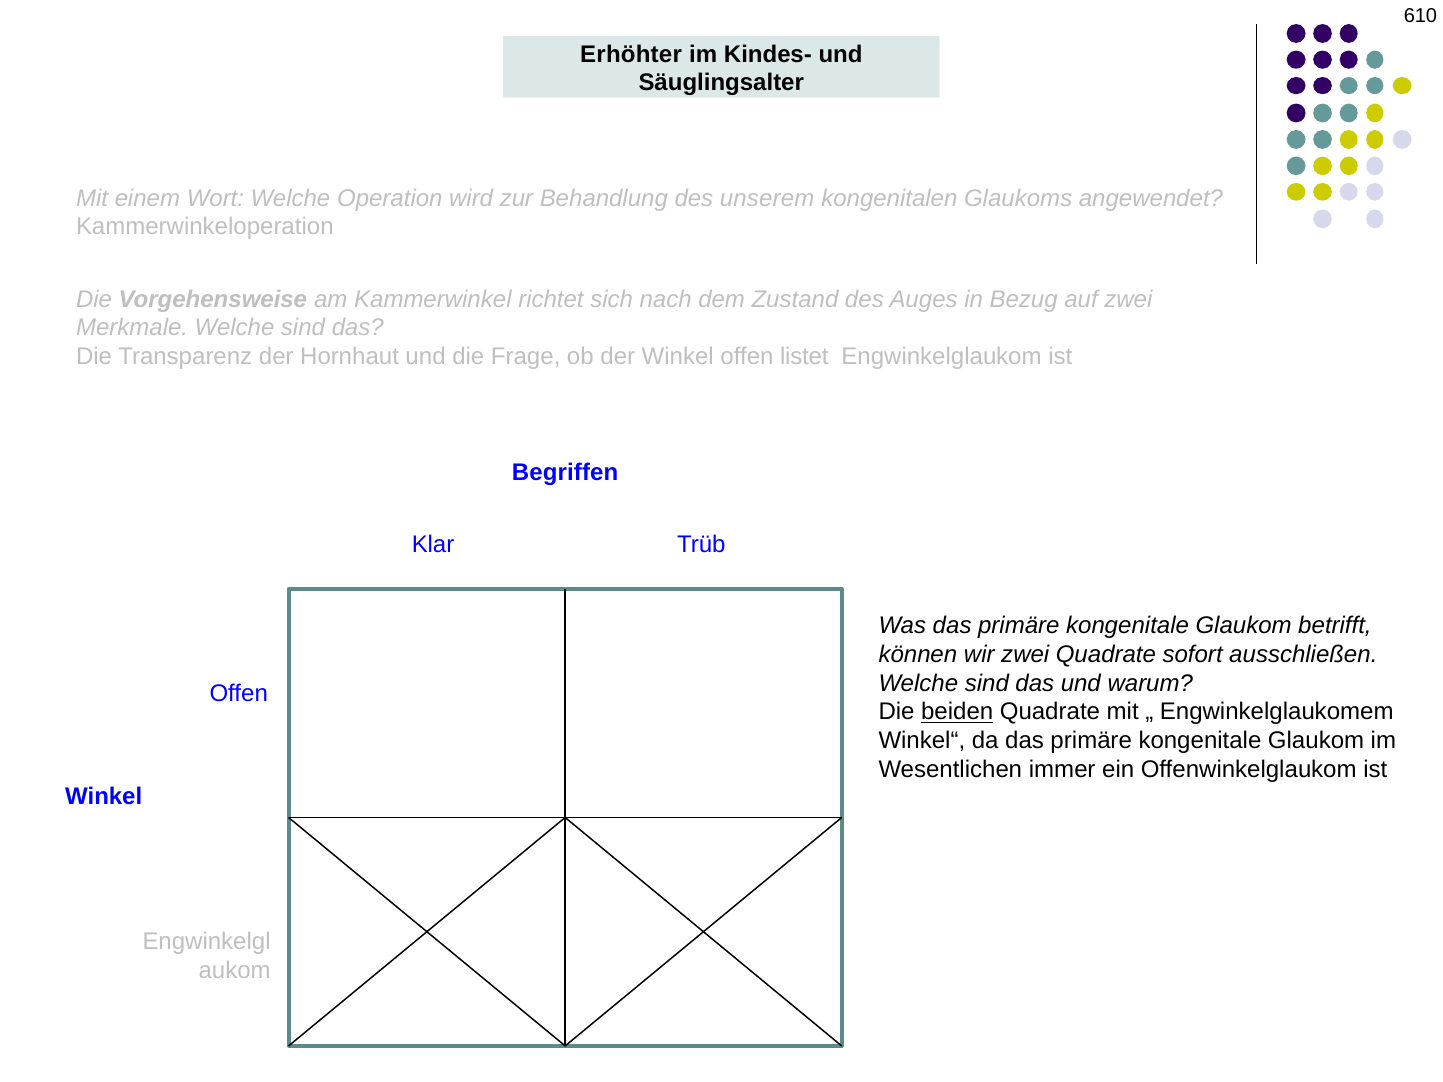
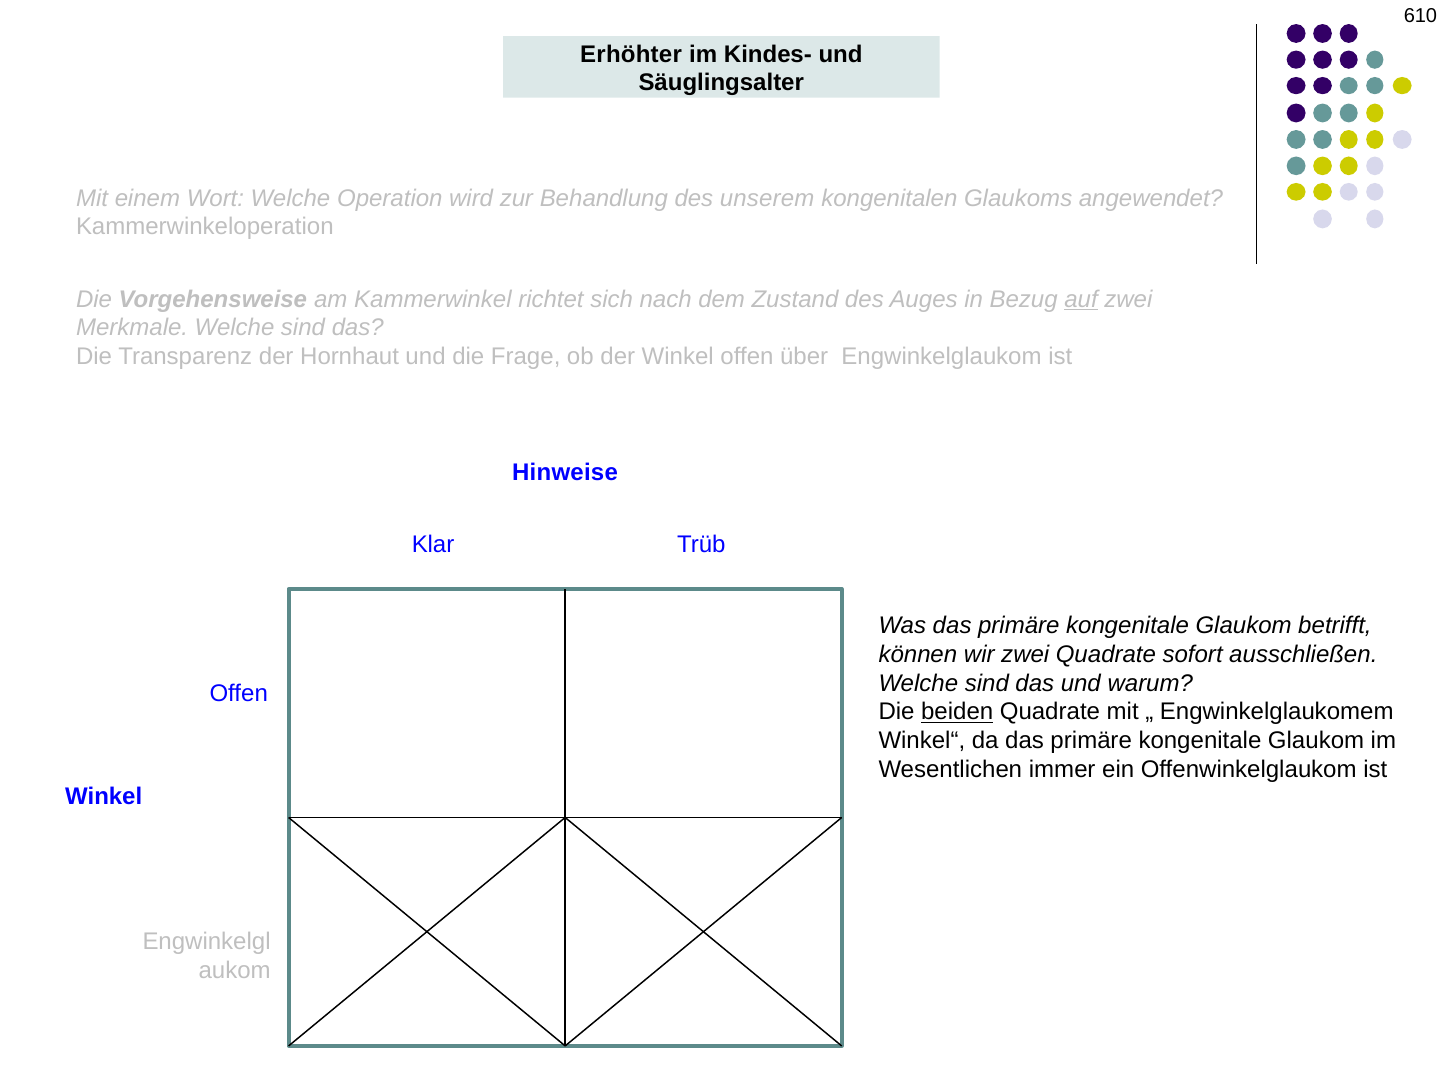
auf underline: none -> present
listet: listet -> über
Begriffen: Begriffen -> Hinweise
